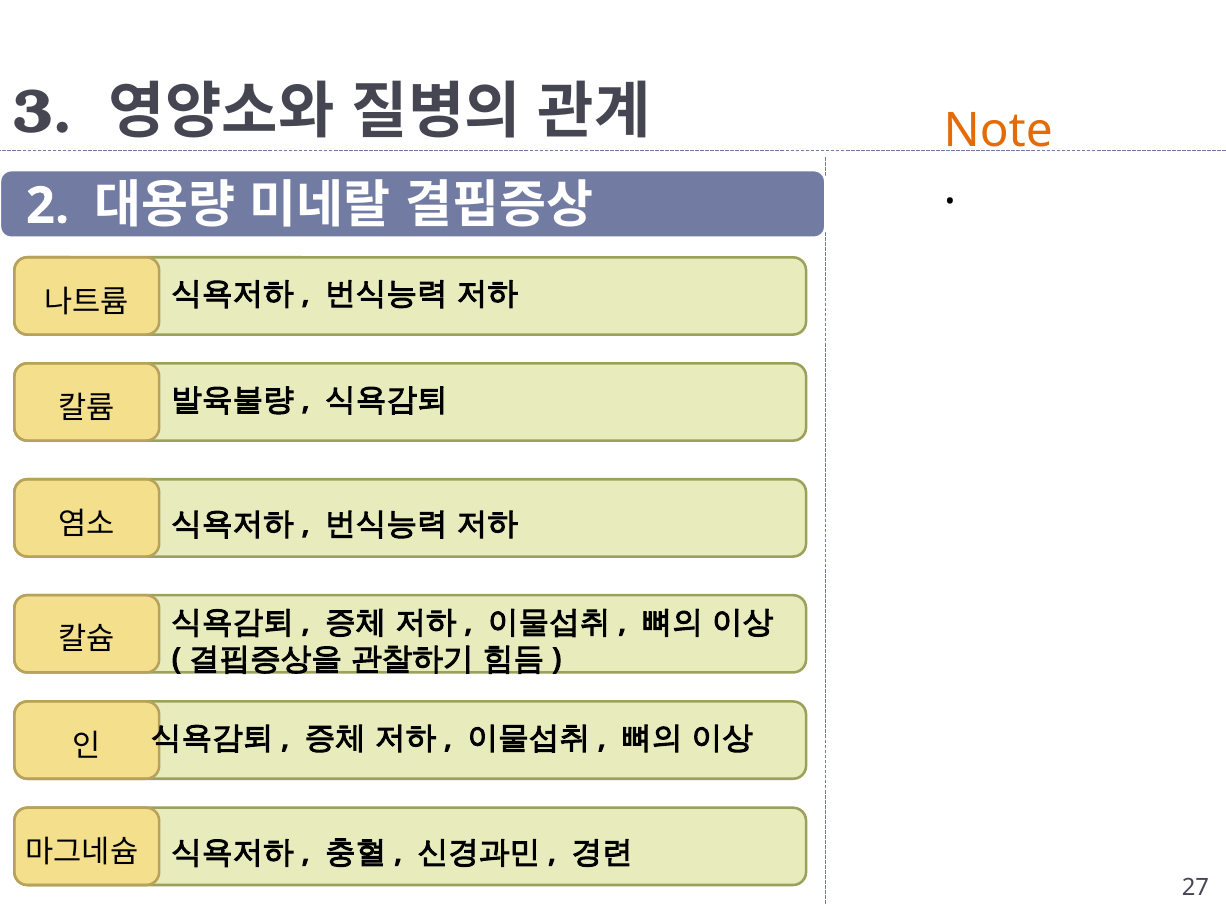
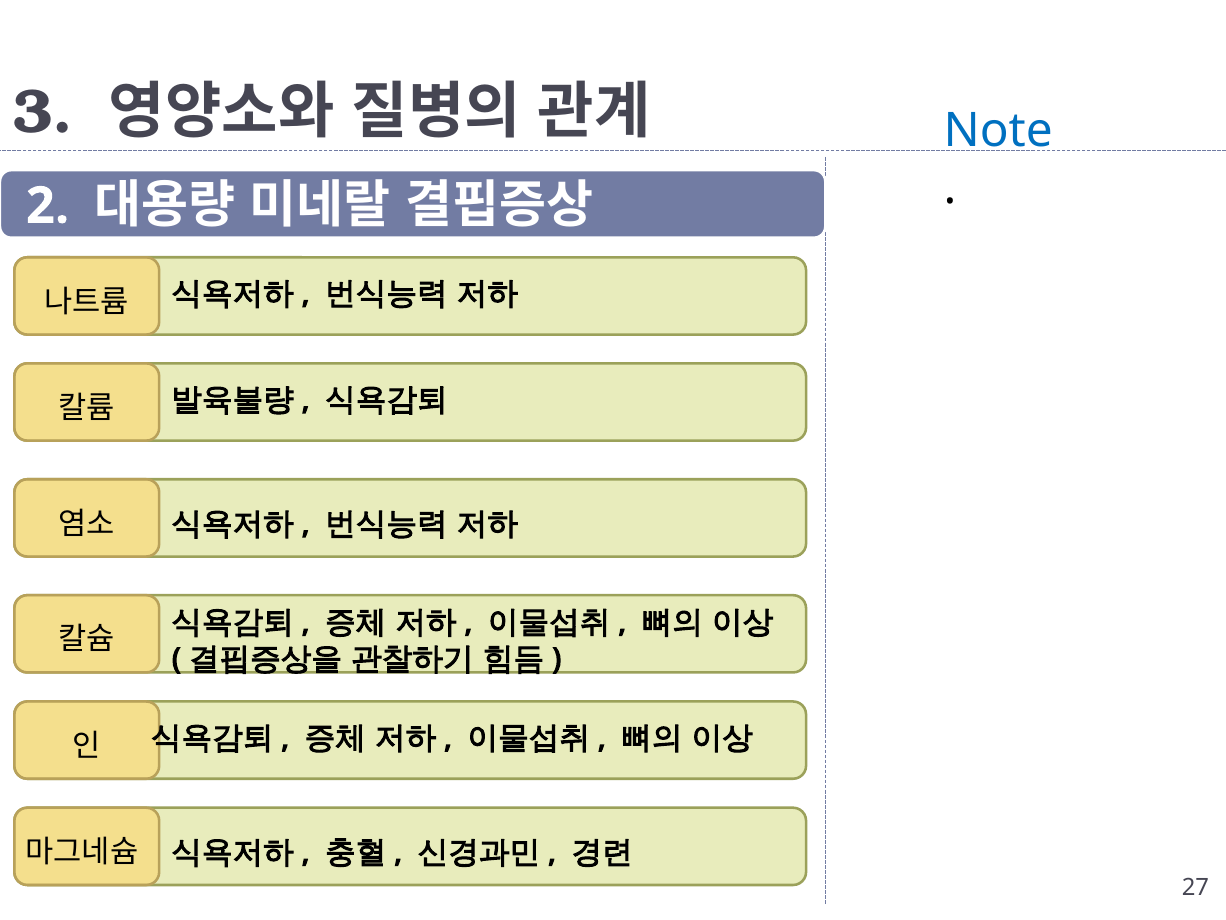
Note colour: orange -> blue
